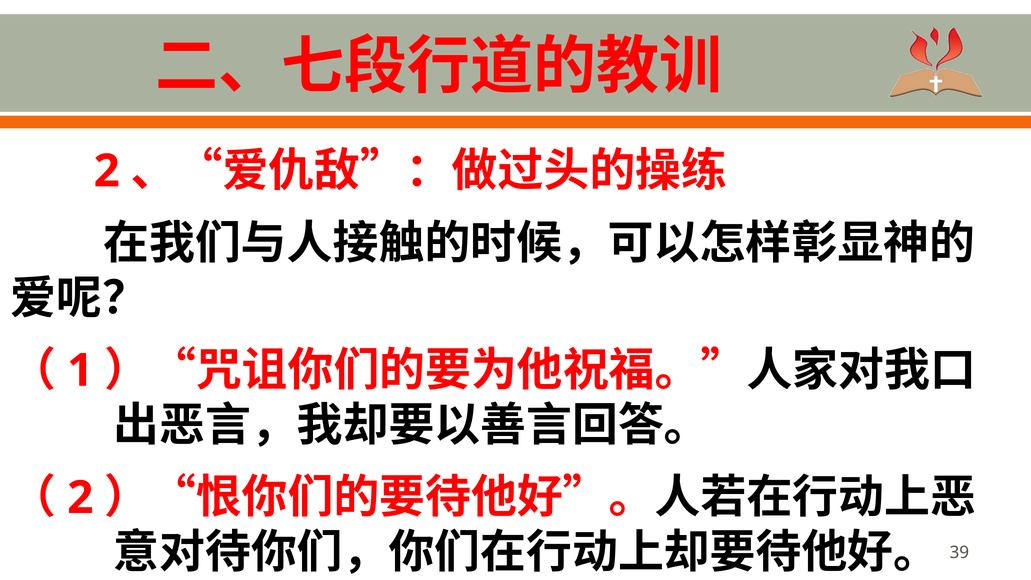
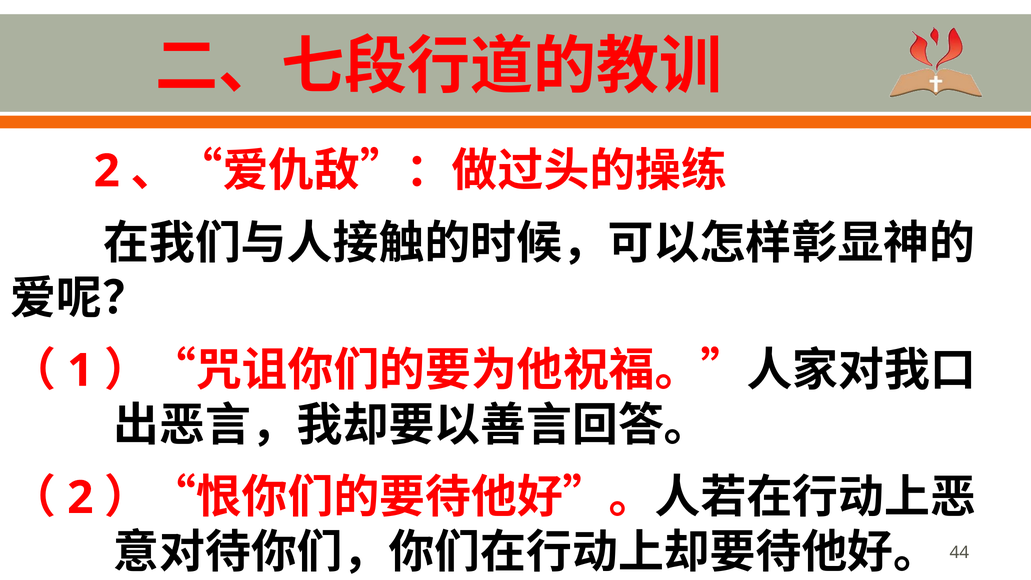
39: 39 -> 44
